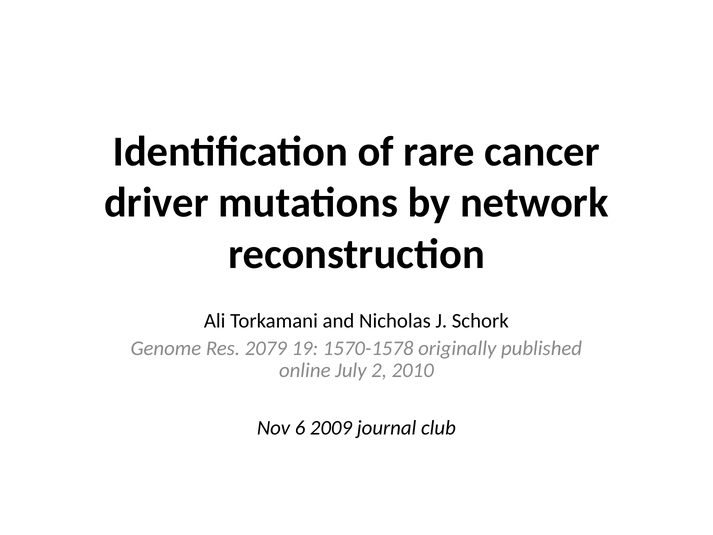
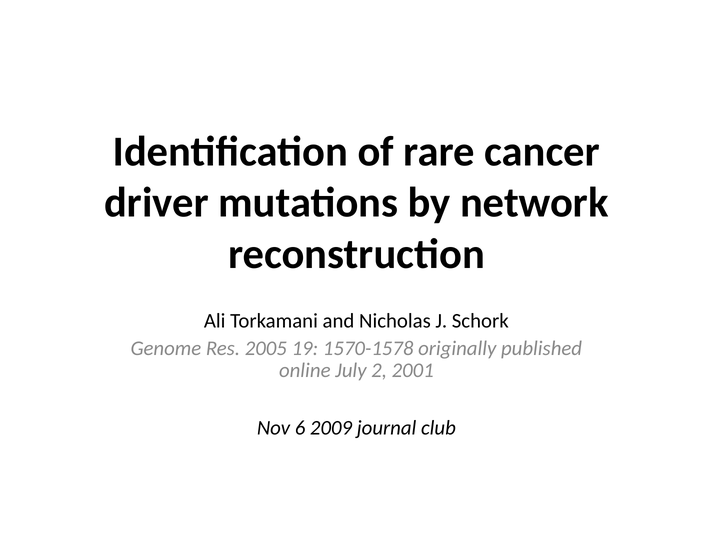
2079: 2079 -> 2005
2010: 2010 -> 2001
